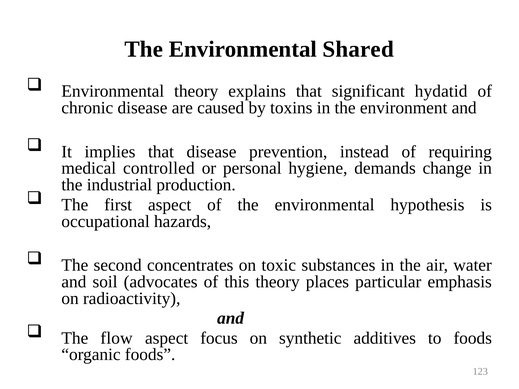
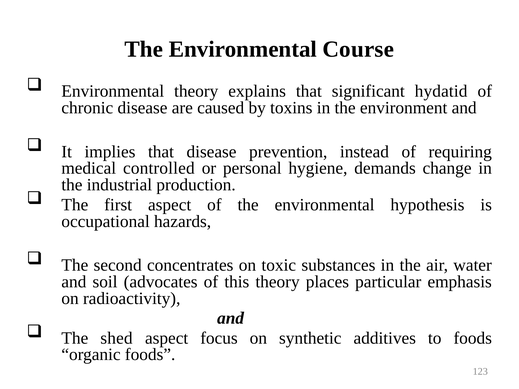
Shared: Shared -> Course
flow: flow -> shed
